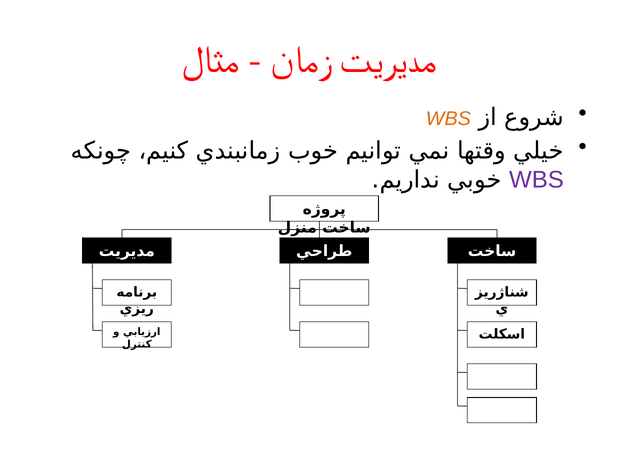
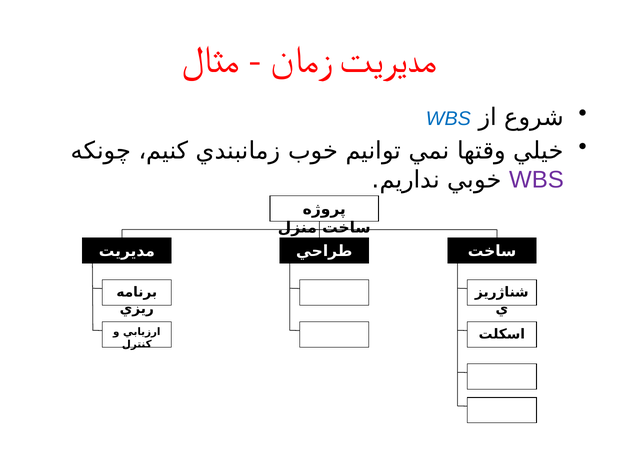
WBS at (448, 119) colour: orange -> blue
